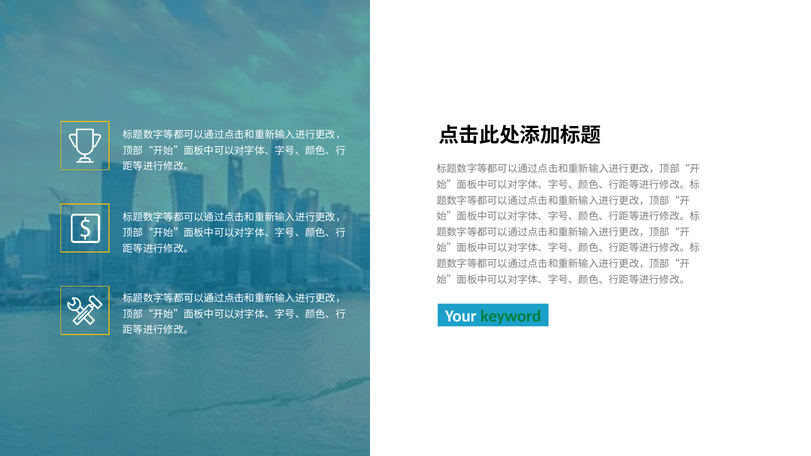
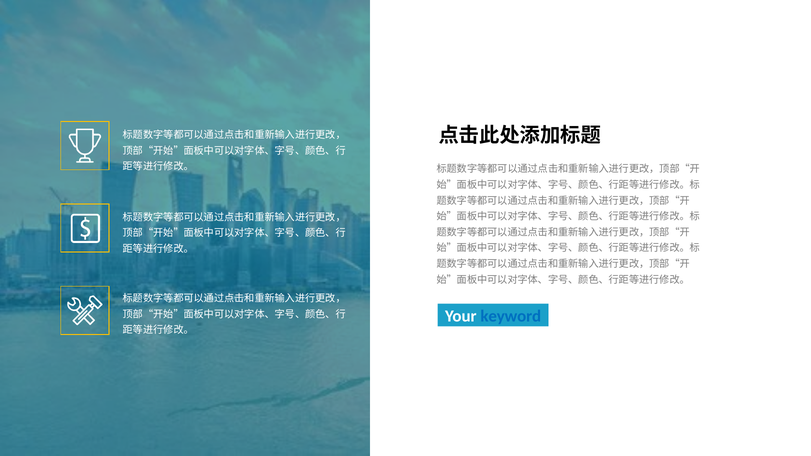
keyword colour: green -> blue
